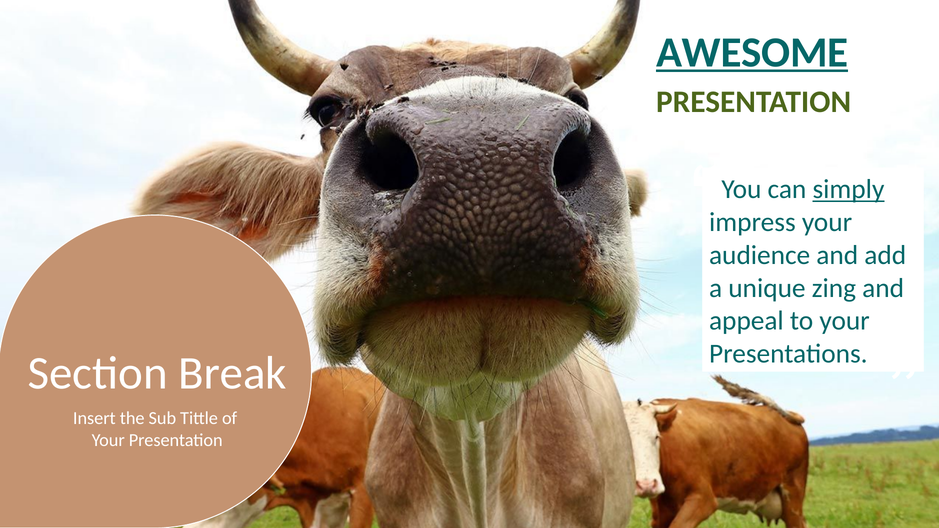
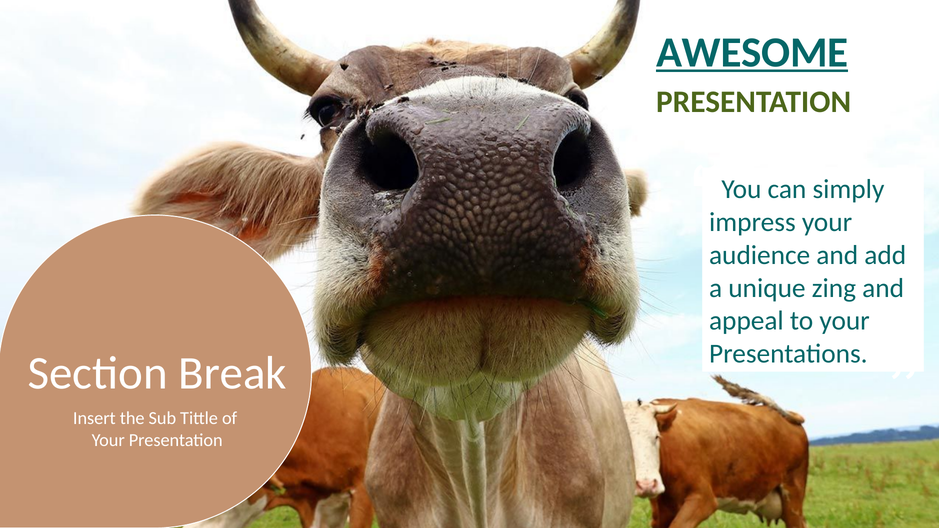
simply underline: present -> none
